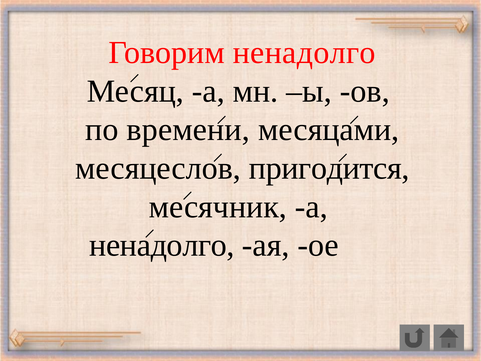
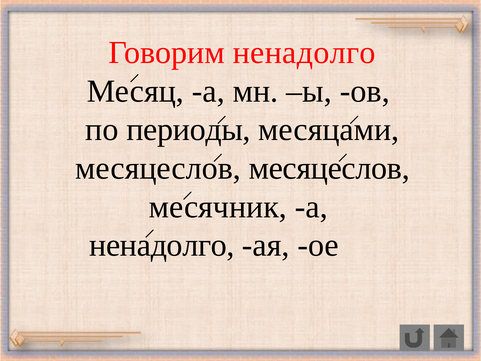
времени: времени -> периоды
месяцеслов пригодится: пригодится -> месяцеслов
